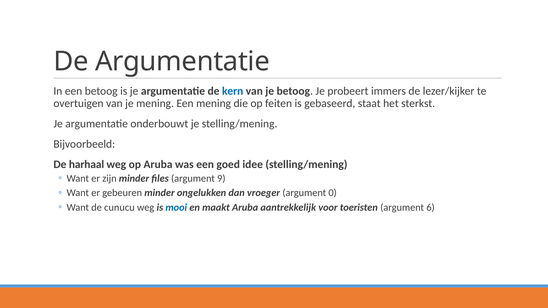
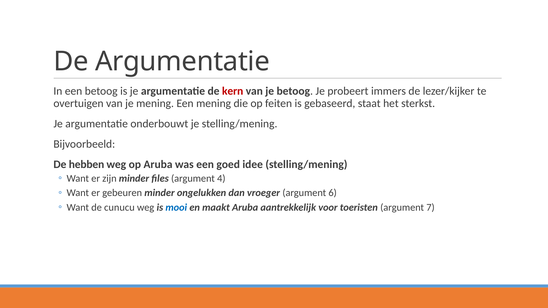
kern colour: blue -> red
harhaal: harhaal -> hebben
9: 9 -> 4
0: 0 -> 6
6: 6 -> 7
